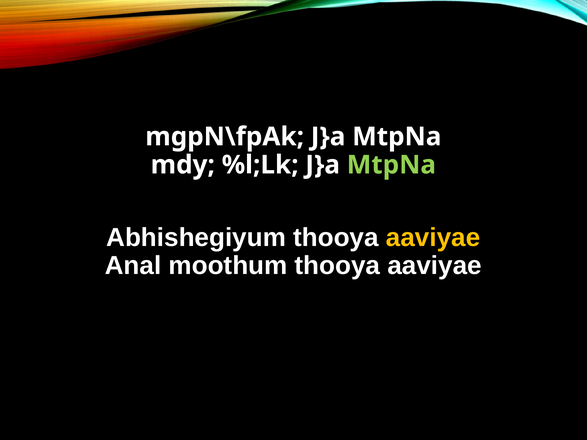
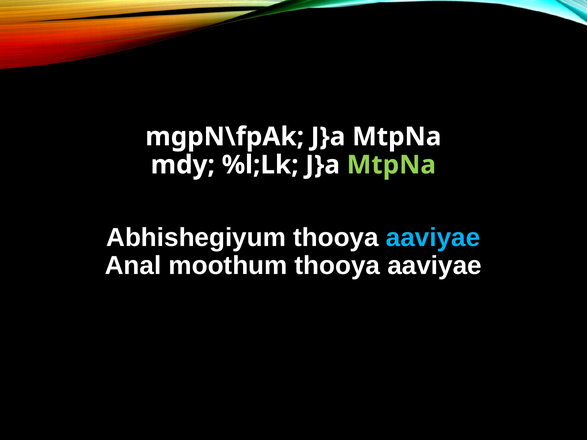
aaviyae at (433, 238) colour: yellow -> light blue
